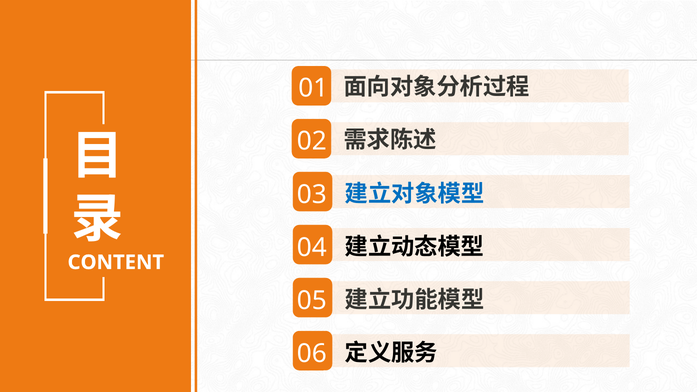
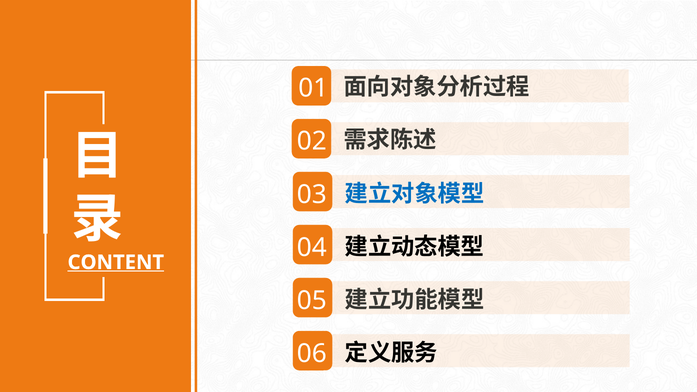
CONTENT underline: none -> present
